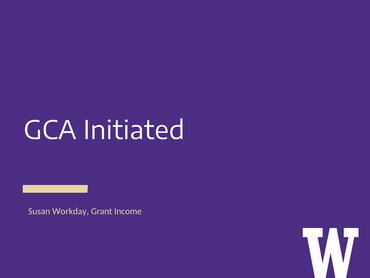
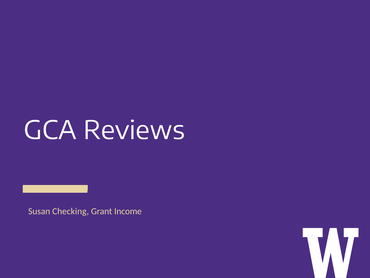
Initiated: Initiated -> Reviews
Workday: Workday -> Checking
